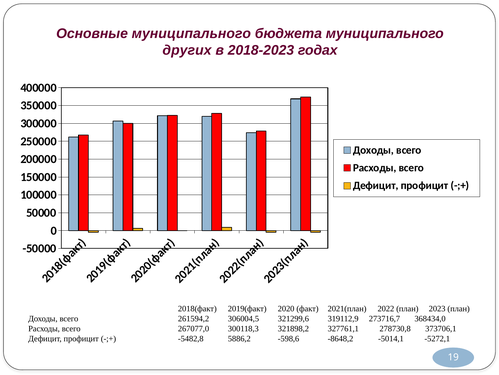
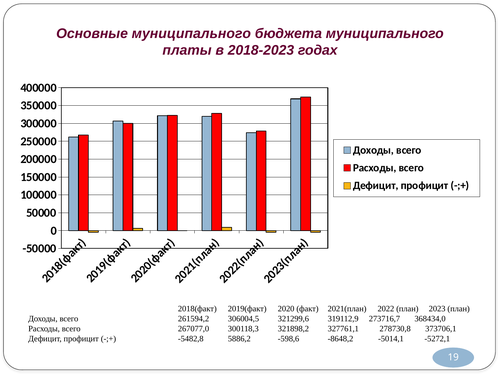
других: других -> платы
